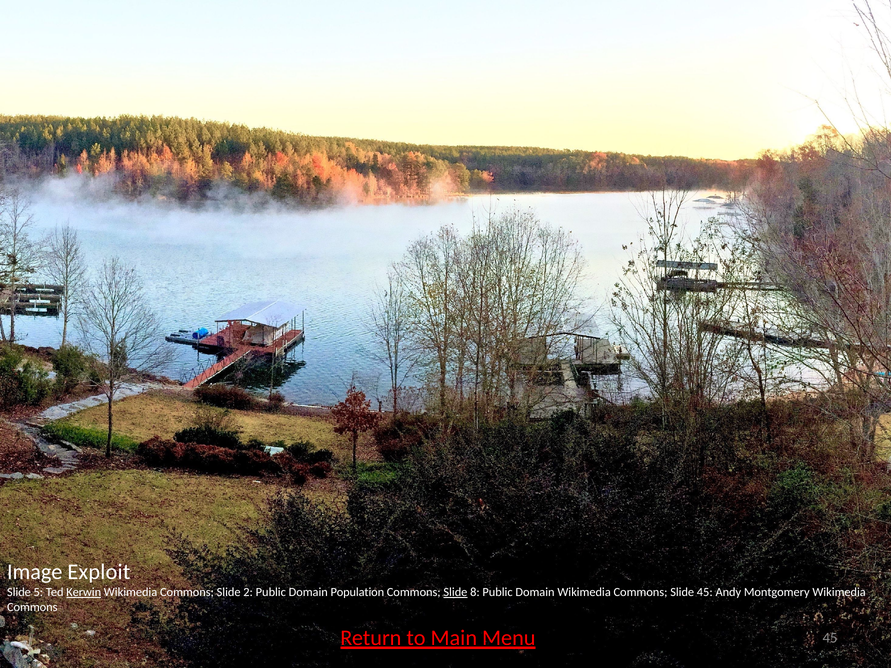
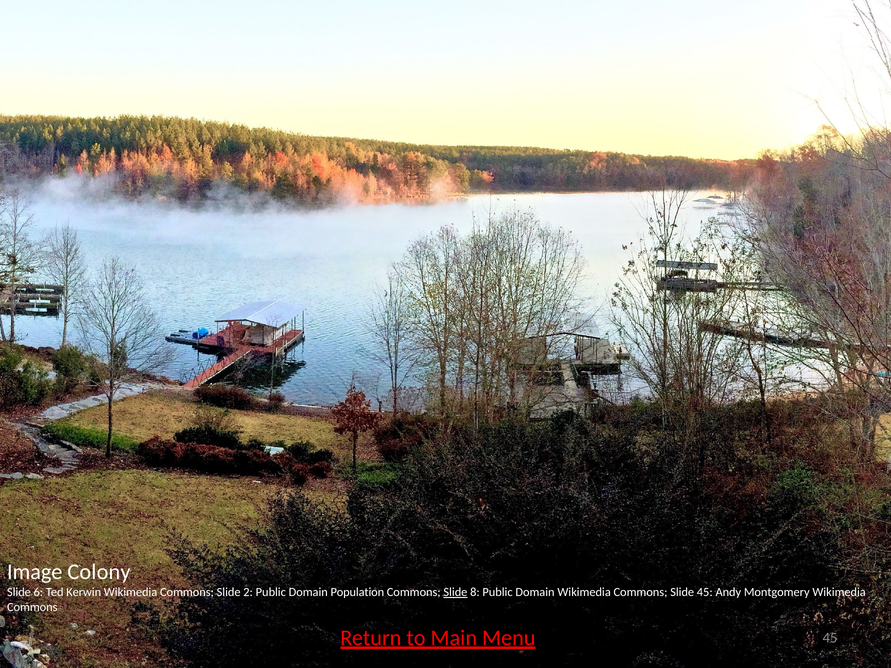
Exploit: Exploit -> Colony
5: 5 -> 6
Kerwin underline: present -> none
